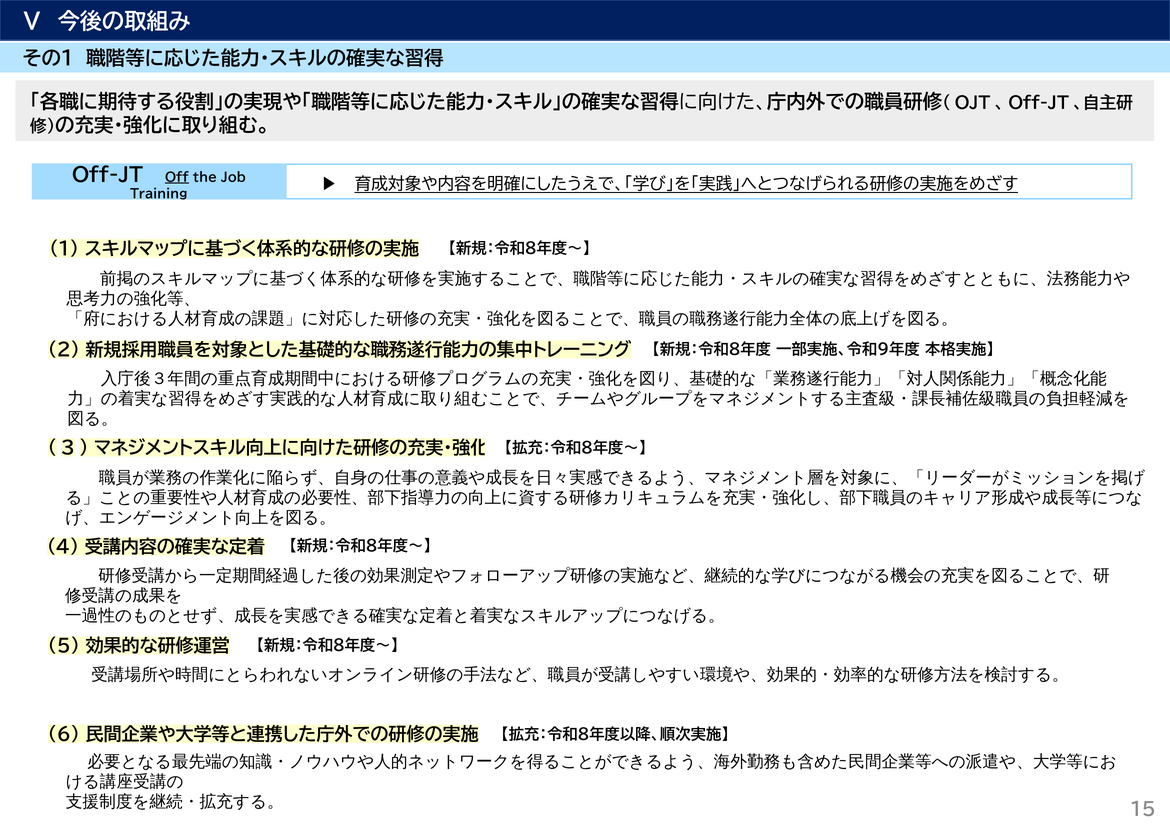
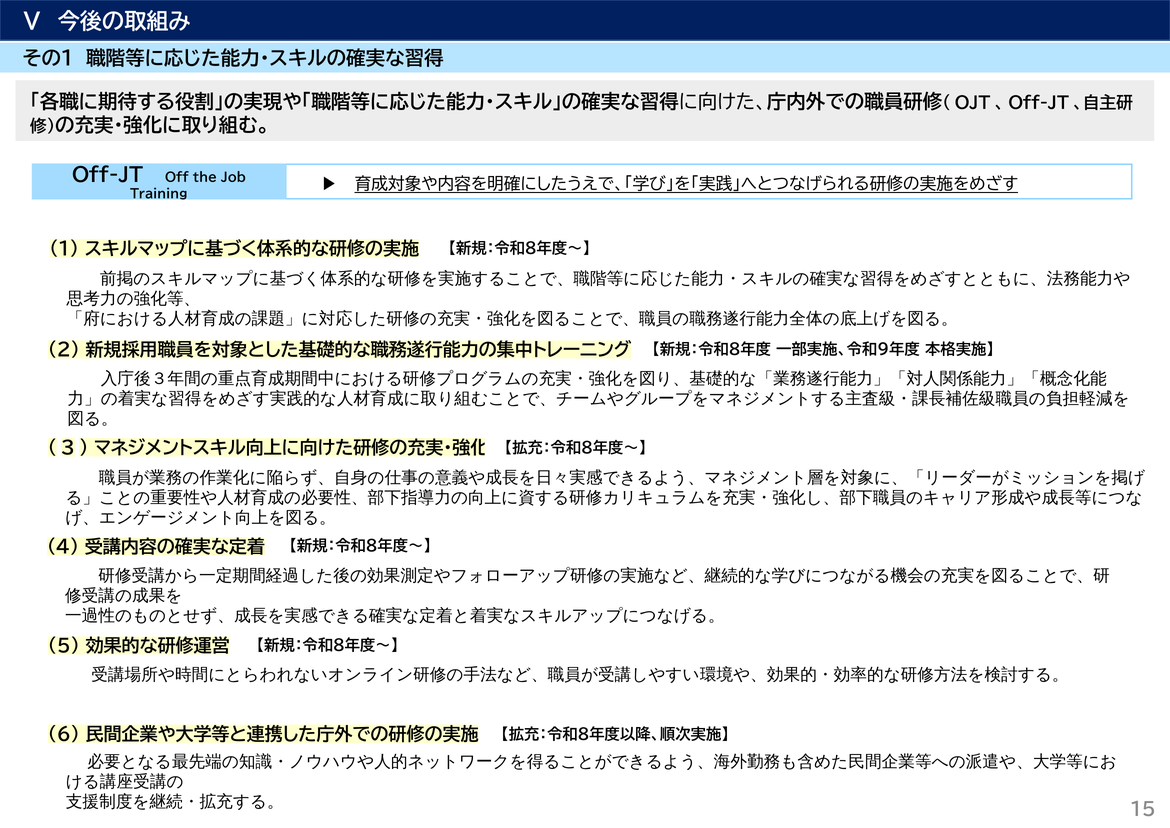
Off underline: present -> none
